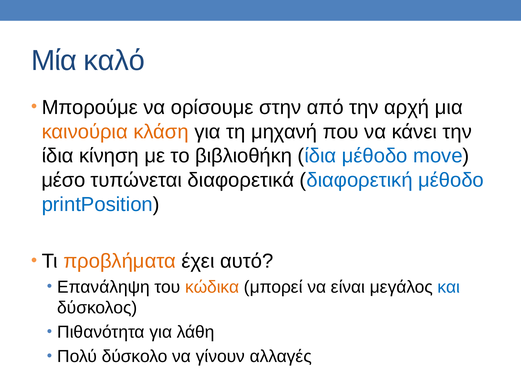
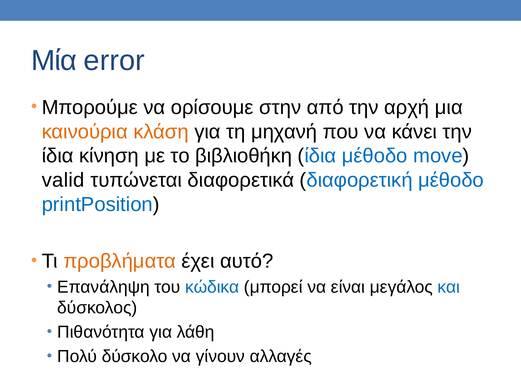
καλό: καλό -> error
μέσο: μέσο -> valid
κώδικα colour: orange -> blue
